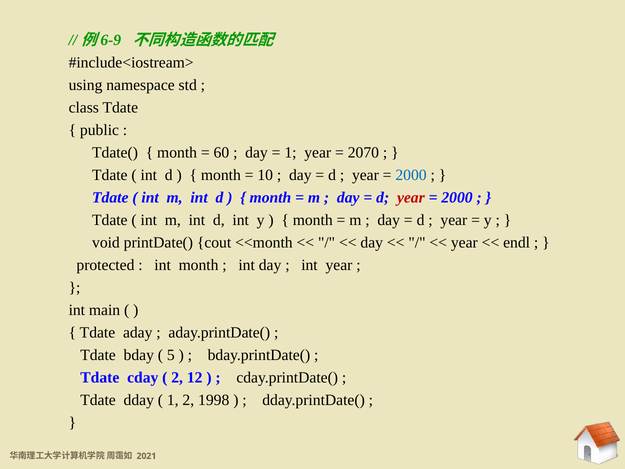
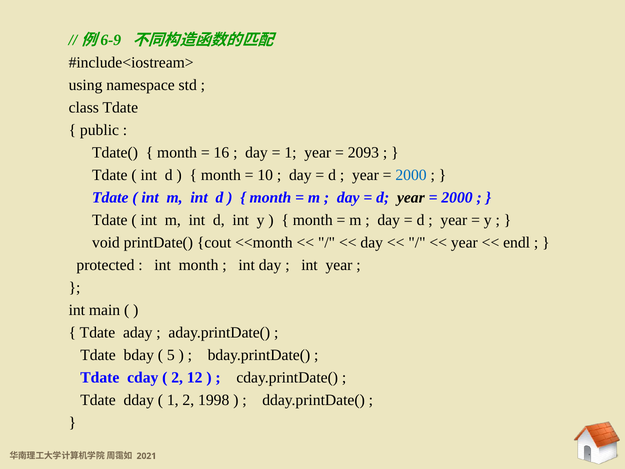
60: 60 -> 16
2070: 2070 -> 2093
year at (411, 198) colour: red -> black
